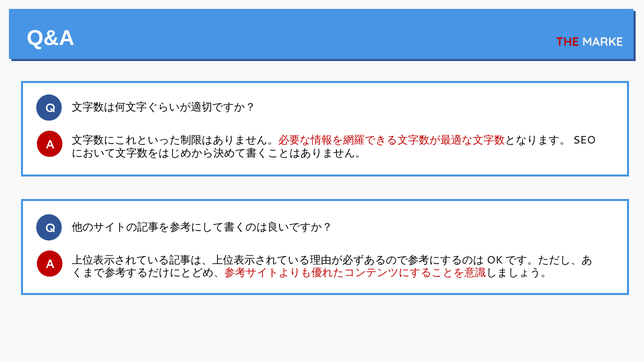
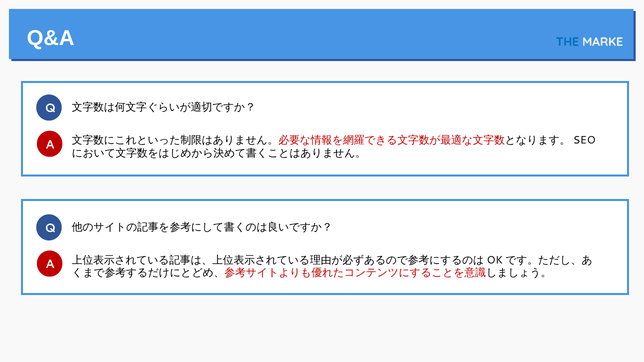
THE colour: red -> blue
